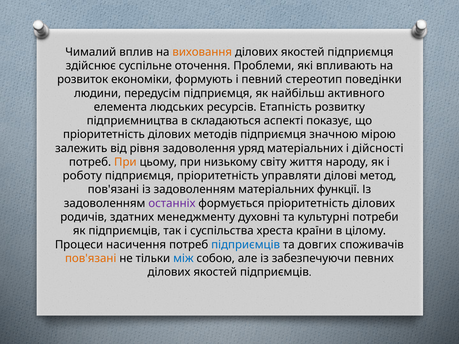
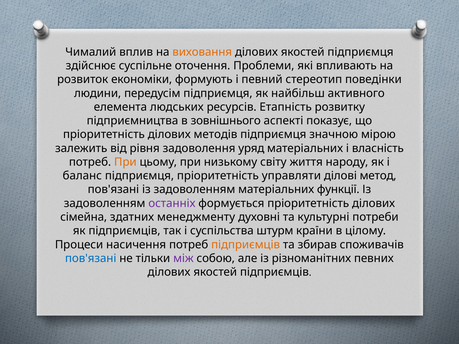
складаються: складаються -> зовнішнього
дійсності: дійсності -> власність
роботу: роботу -> баланс
родичів: родичів -> сімейна
хреста: хреста -> штурм
підприємців at (246, 245) colour: blue -> orange
довгих: довгих -> збирав
пов'язані at (91, 259) colour: orange -> blue
між colour: blue -> purple
забезпечуючи: забезпечуючи -> різноманітних
